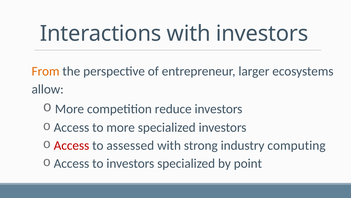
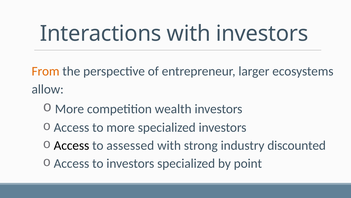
reduce: reduce -> wealth
Access at (71, 145) colour: red -> black
computing: computing -> discounted
